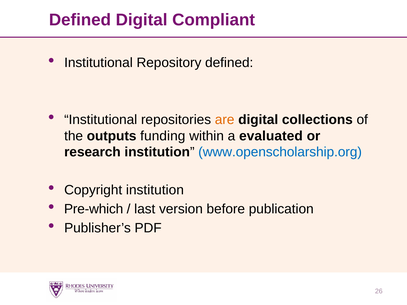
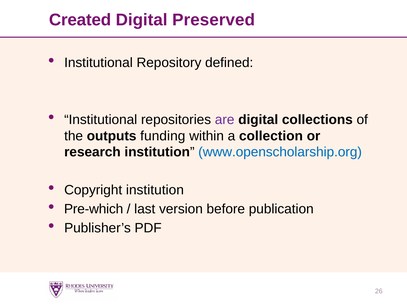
Defined at (80, 20): Defined -> Created
Compliant: Compliant -> Preserved
are colour: orange -> purple
evaluated: evaluated -> collection
